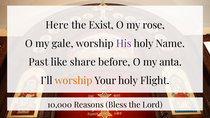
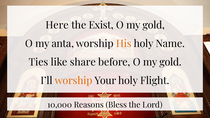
rose at (154, 25): rose -> gold
gale: gale -> anta
His colour: purple -> orange
Past: Past -> Ties
before O my anta: anta -> gold
